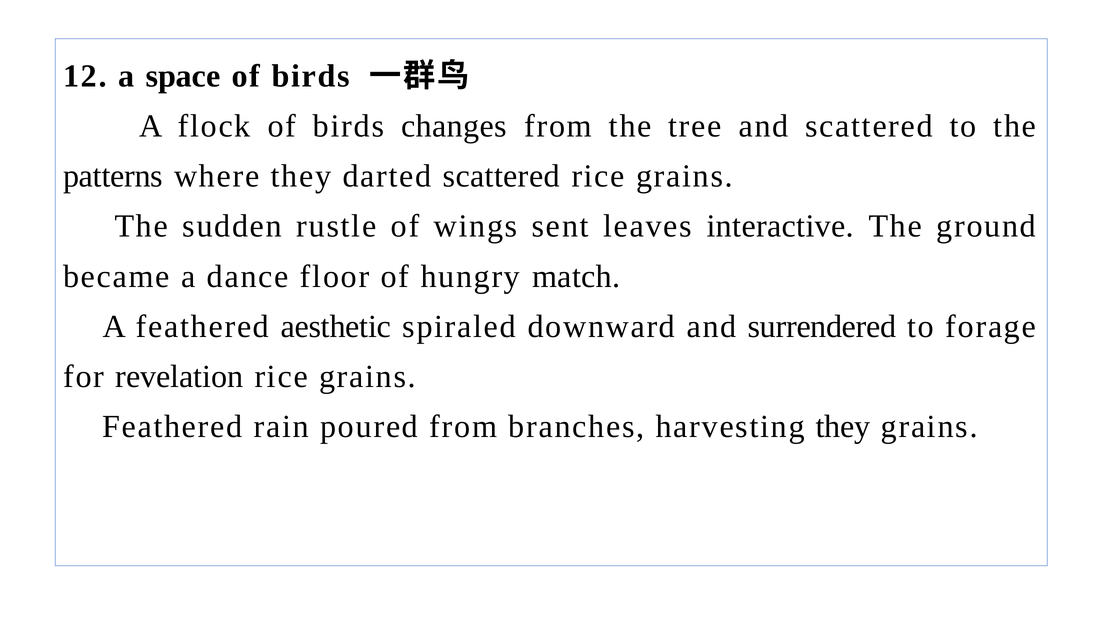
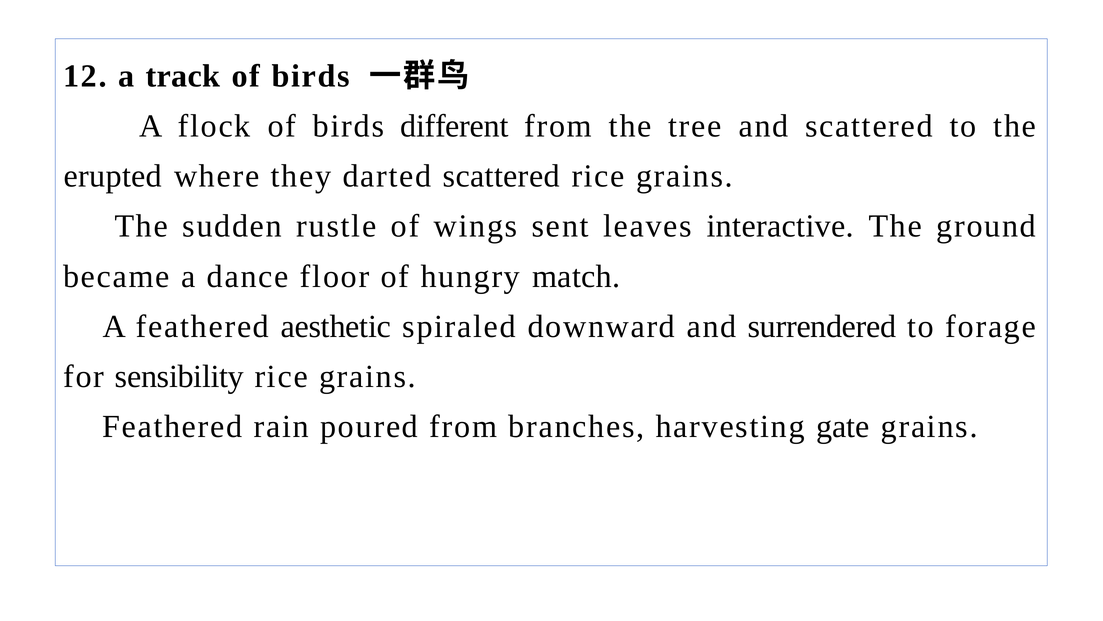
space: space -> track
changes: changes -> different
patterns: patterns -> erupted
revelation: revelation -> sensibility
harvesting they: they -> gate
